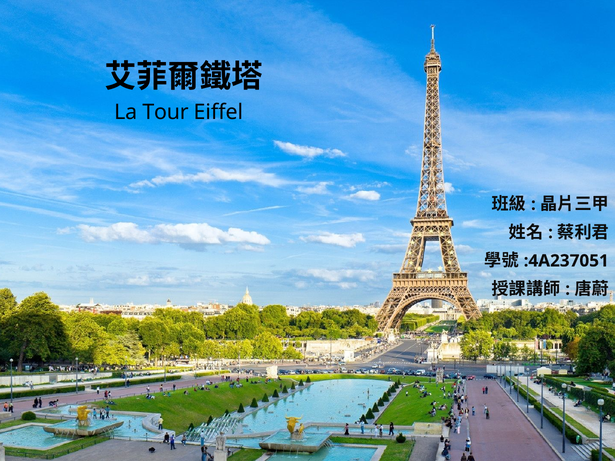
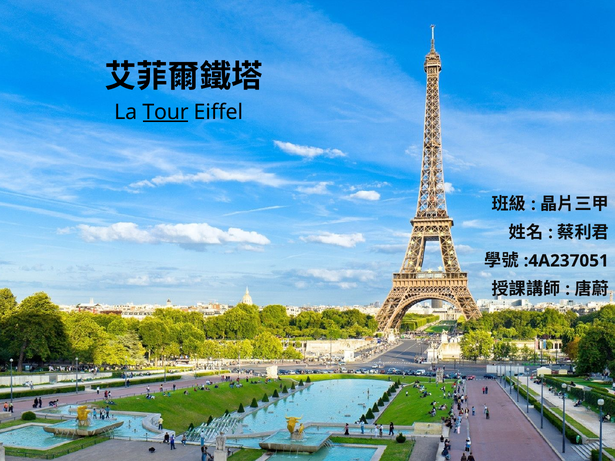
Tour underline: none -> present
